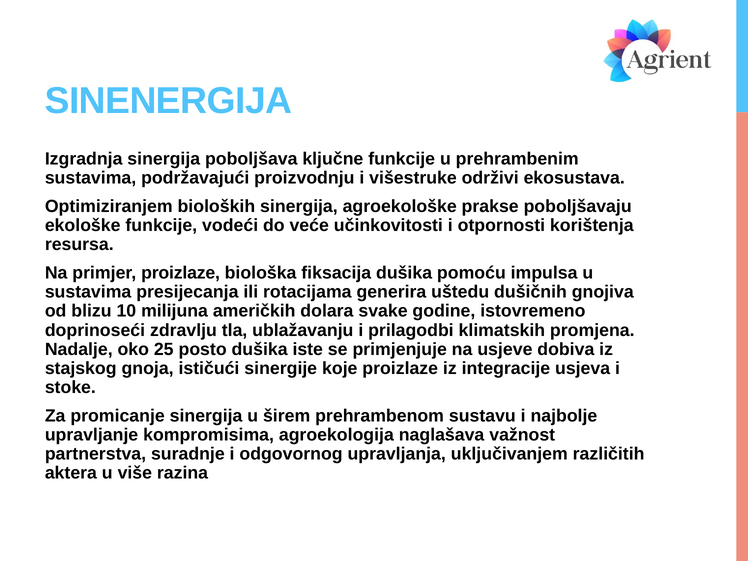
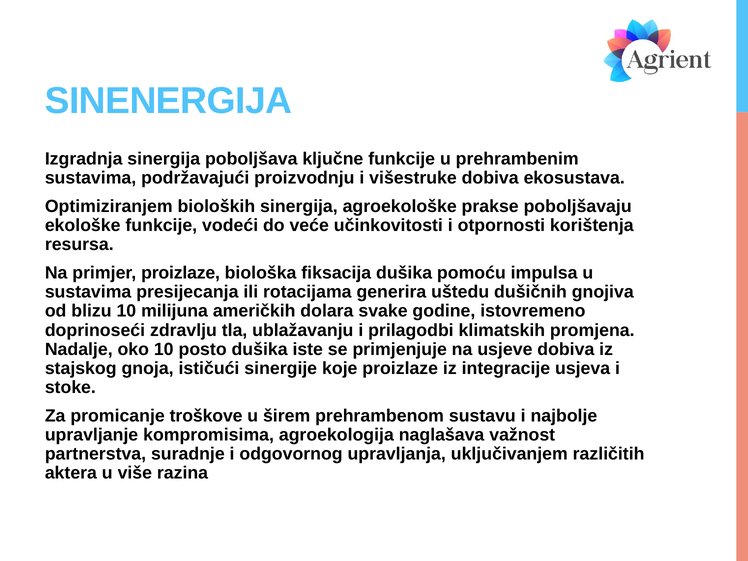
višestruke održivi: održivi -> dobiva
oko 25: 25 -> 10
promicanje sinergija: sinergija -> troškove
